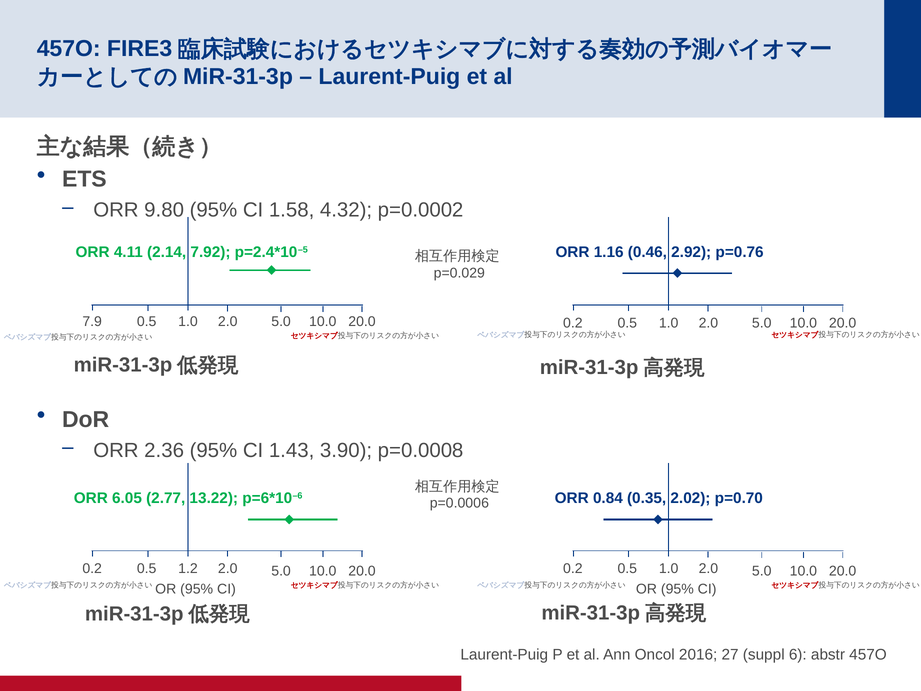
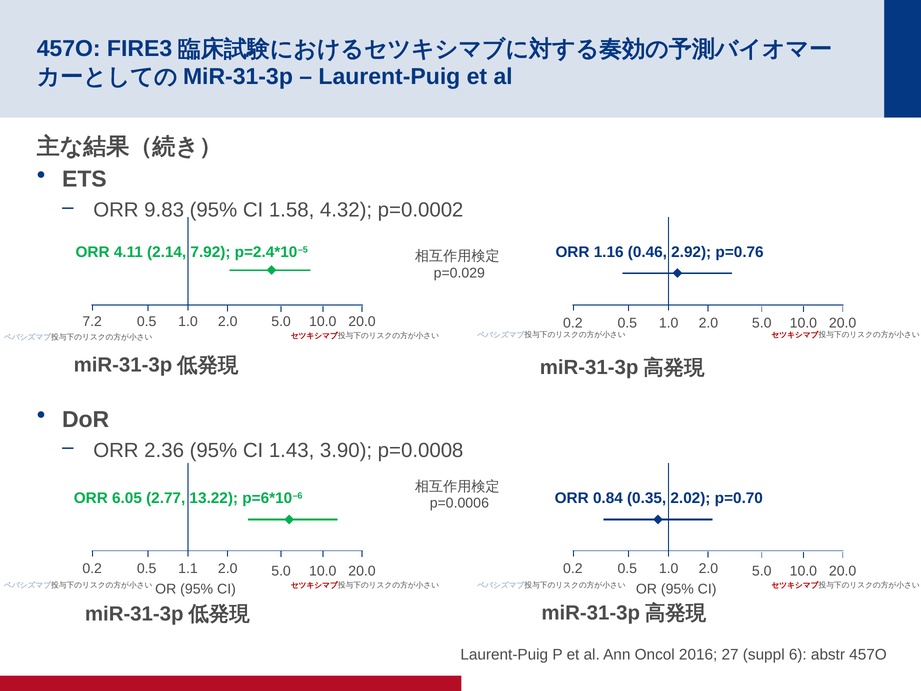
9.80: 9.80 -> 9.83
7.9: 7.9 -> 7.2
1.2: 1.2 -> 1.1
